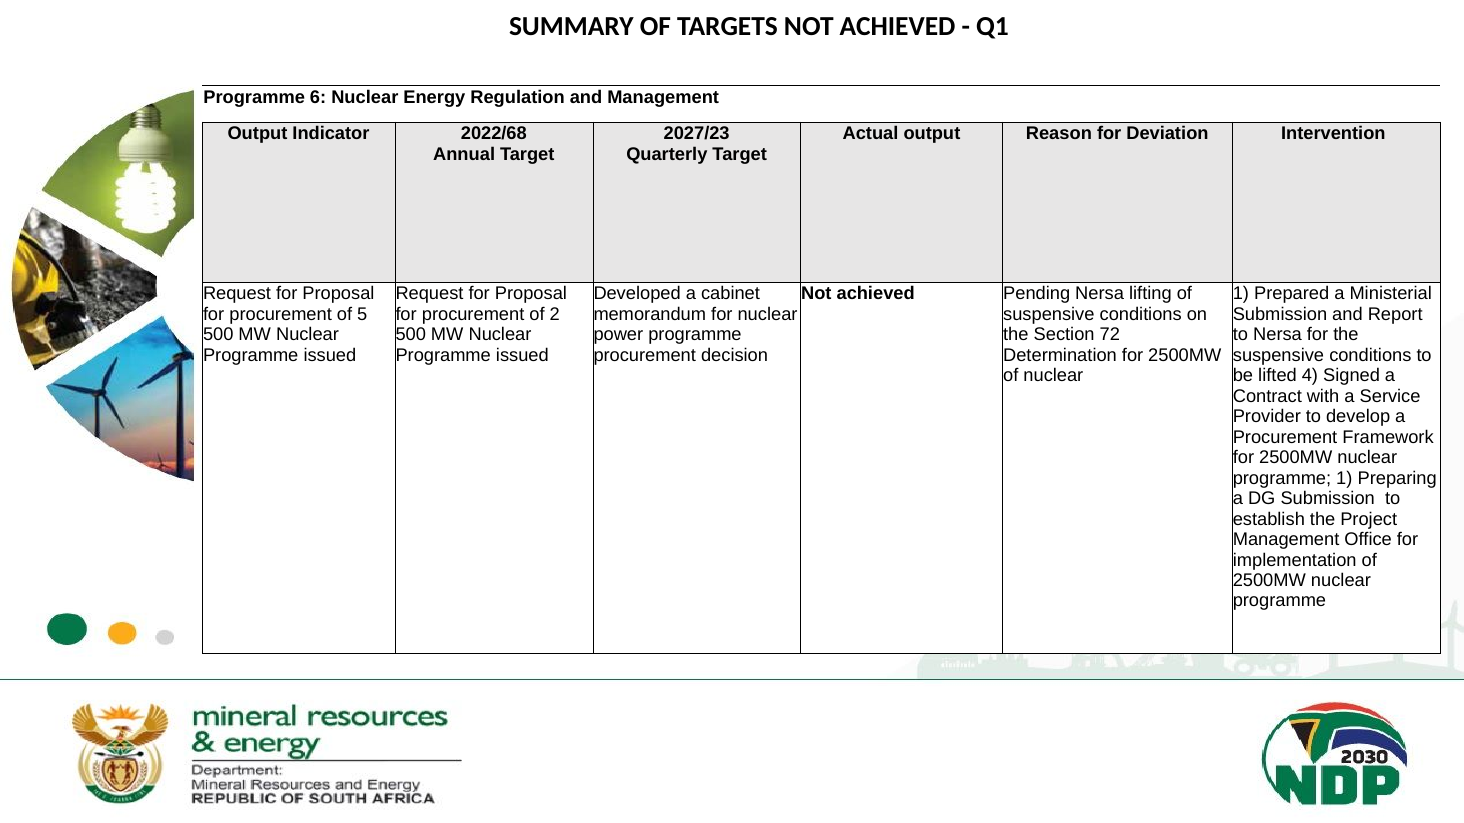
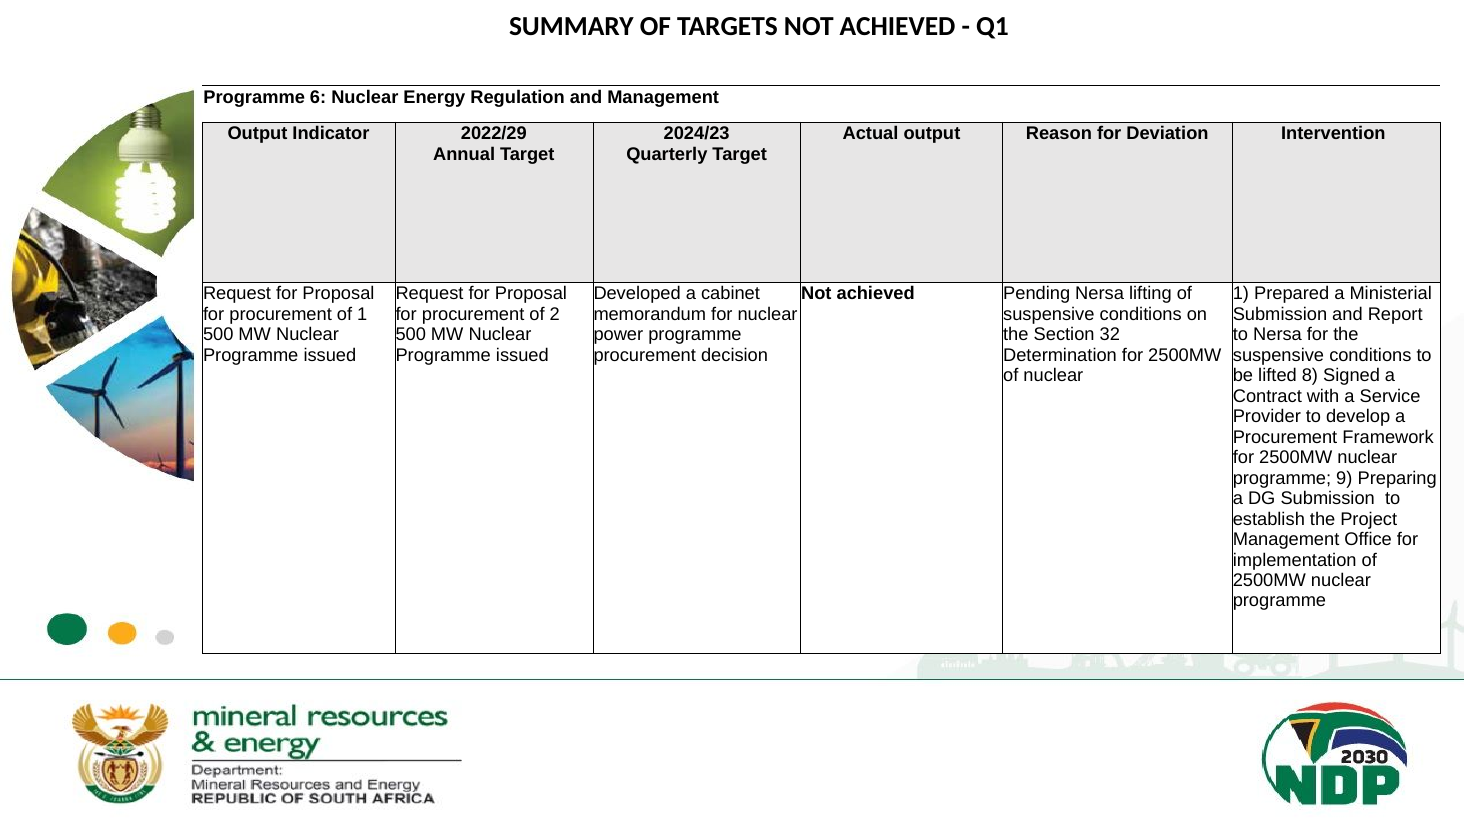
2022/68: 2022/68 -> 2022/29
2027/23: 2027/23 -> 2024/23
of 5: 5 -> 1
72: 72 -> 32
4: 4 -> 8
programme 1: 1 -> 9
